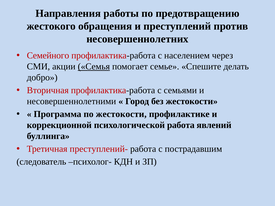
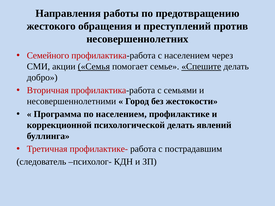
Спешите underline: none -> present
по жестокости: жестокости -> населением
психологической работа: работа -> делать
преступлений-: преступлений- -> профилактике-
